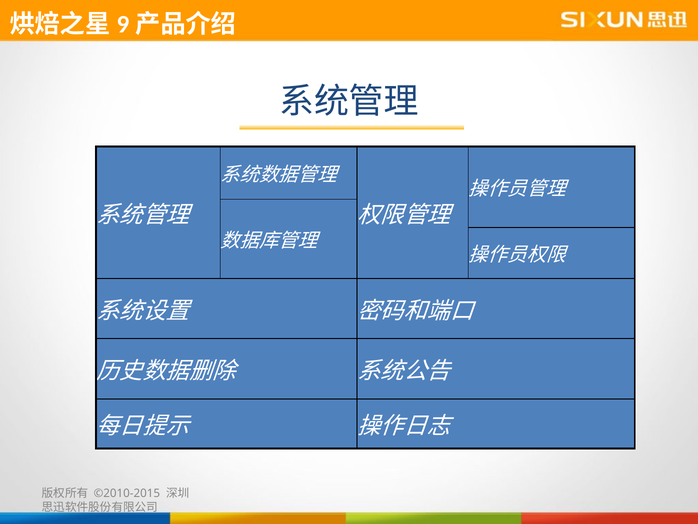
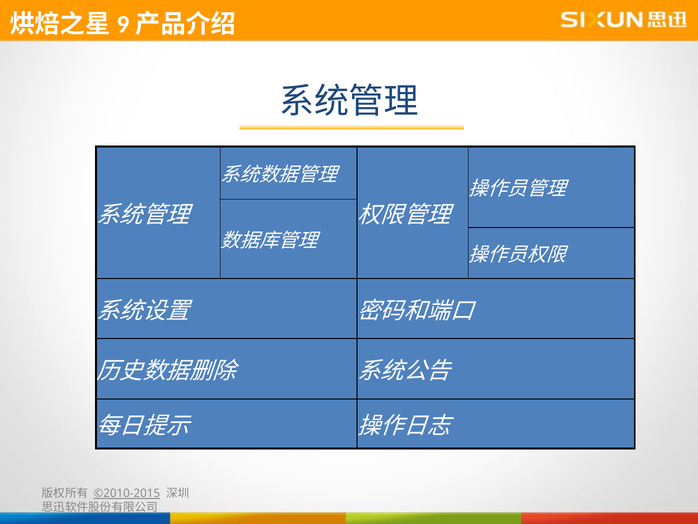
©2010-2015 underline: none -> present
